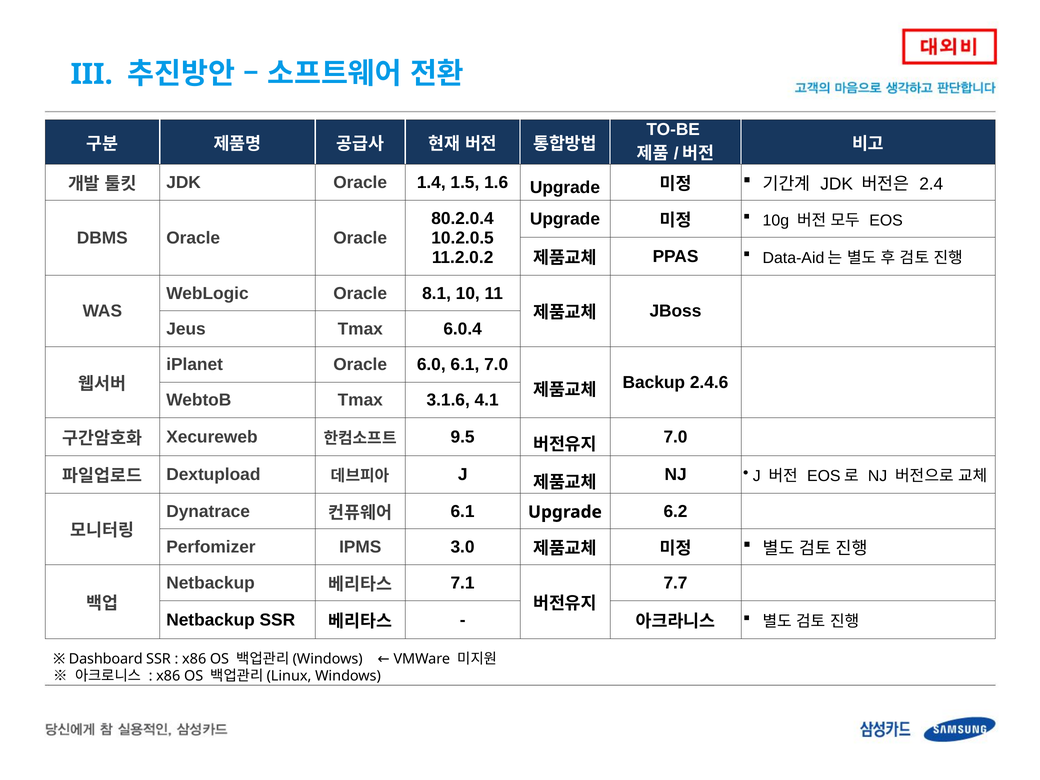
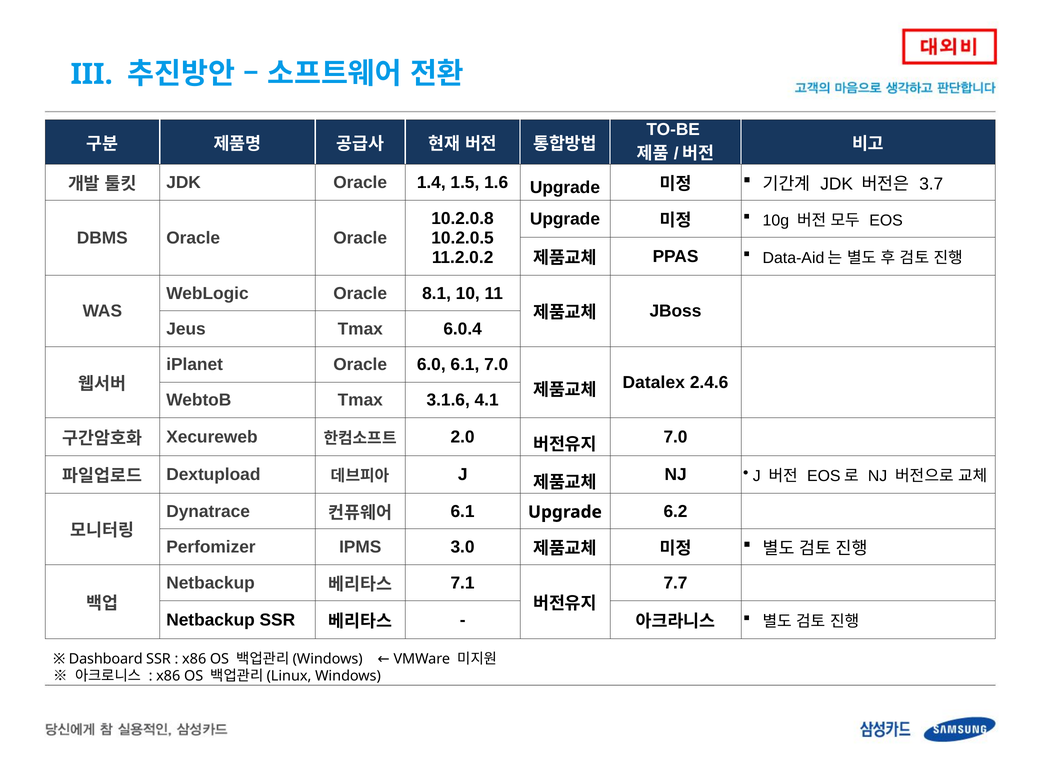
2.4: 2.4 -> 3.7
80.2.0.4: 80.2.0.4 -> 10.2.0.8
Backup: Backup -> Datalex
9.5: 9.5 -> 2.0
